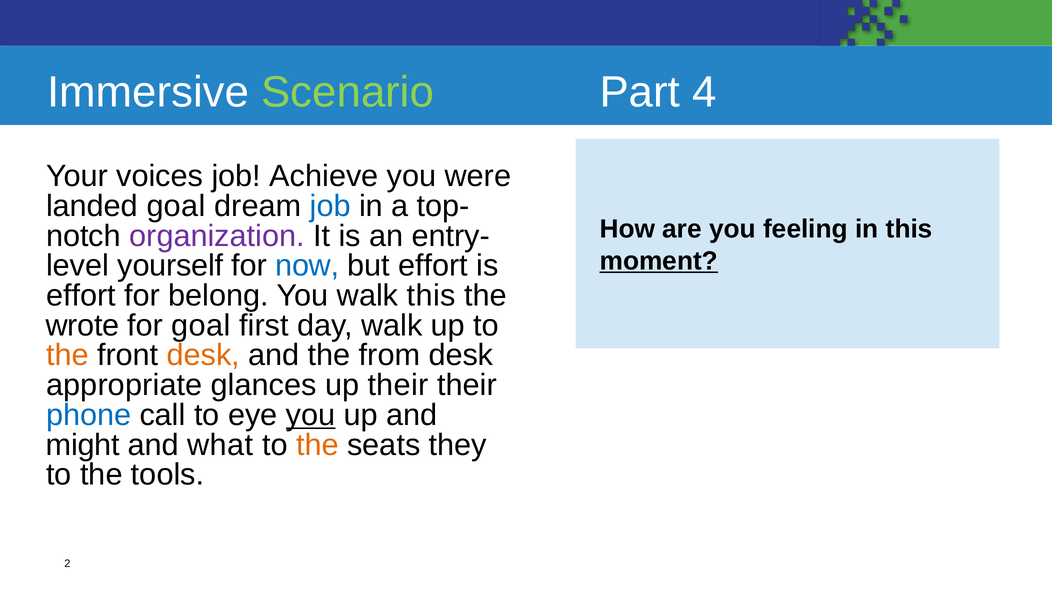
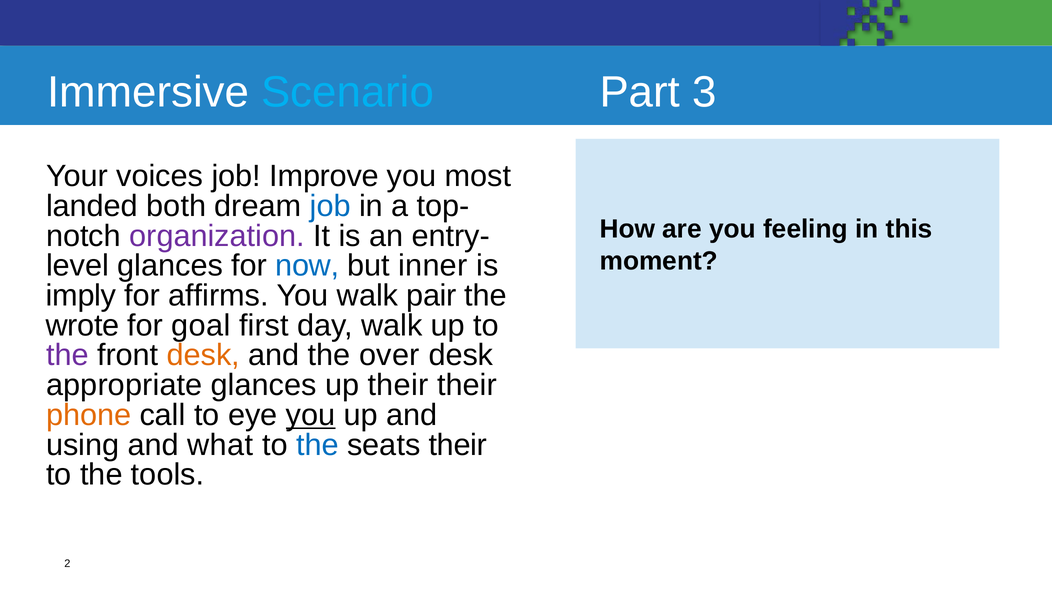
Scenario colour: light green -> light blue
4: 4 -> 3
Achieve: Achieve -> Improve
were: were -> most
landed goal: goal -> both
moment underline: present -> none
yourself at (170, 266): yourself -> glances
but effort: effort -> inner
effort at (81, 295): effort -> imply
belong: belong -> affirms
walk this: this -> pair
the at (67, 355) colour: orange -> purple
from: from -> over
phone colour: blue -> orange
might: might -> using
the at (317, 445) colour: orange -> blue
seats they: they -> their
